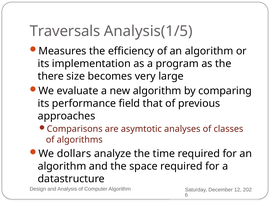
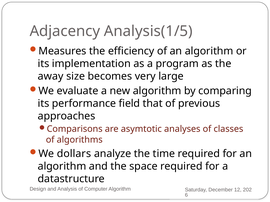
Traversals: Traversals -> Adjacency
there: there -> away
